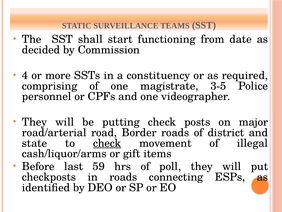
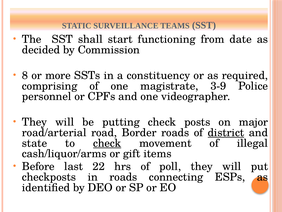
4: 4 -> 8
3-5: 3-5 -> 3-9
district underline: none -> present
59: 59 -> 22
